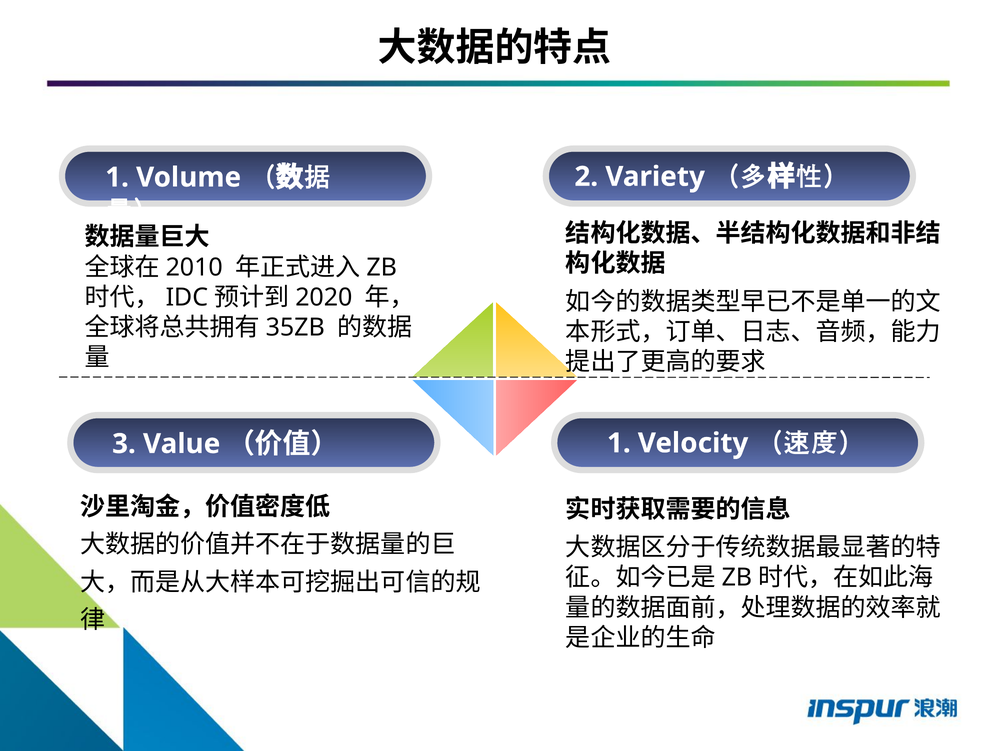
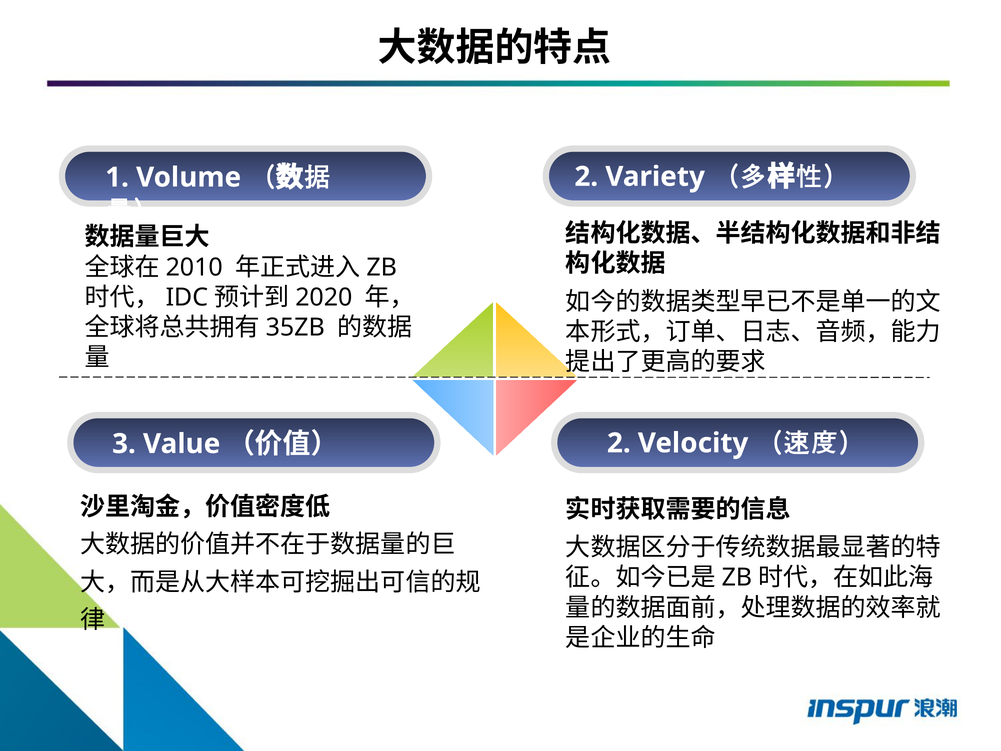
1 at (619, 443): 1 -> 2
